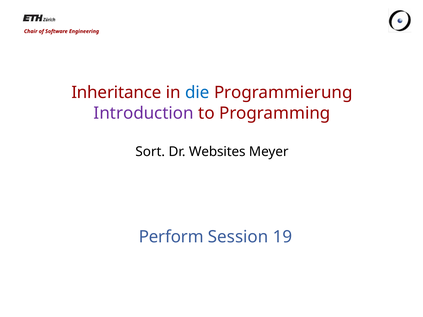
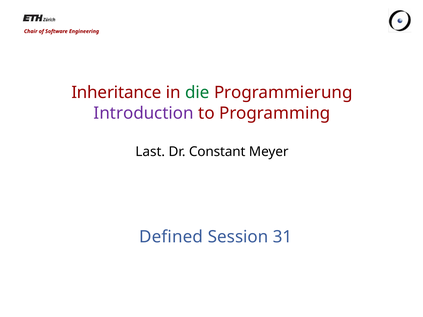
die colour: blue -> green
Sort: Sort -> Last
Websites: Websites -> Constant
Perform: Perform -> Defined
19: 19 -> 31
